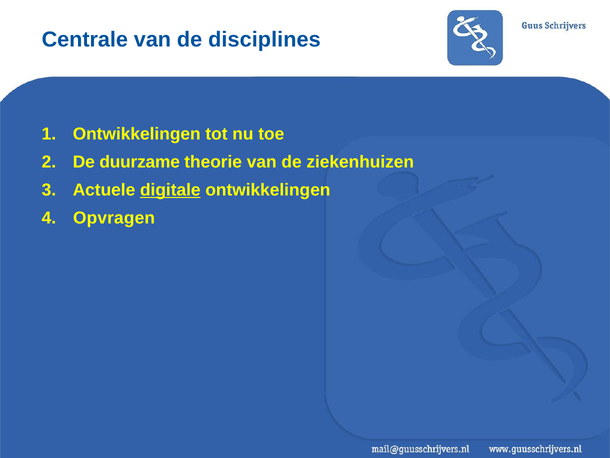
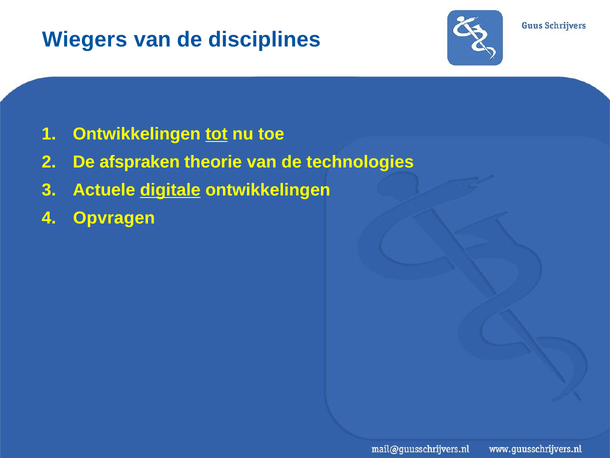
Centrale: Centrale -> Wiegers
tot underline: none -> present
duurzame: duurzame -> afspraken
ziekenhuizen: ziekenhuizen -> technologies
